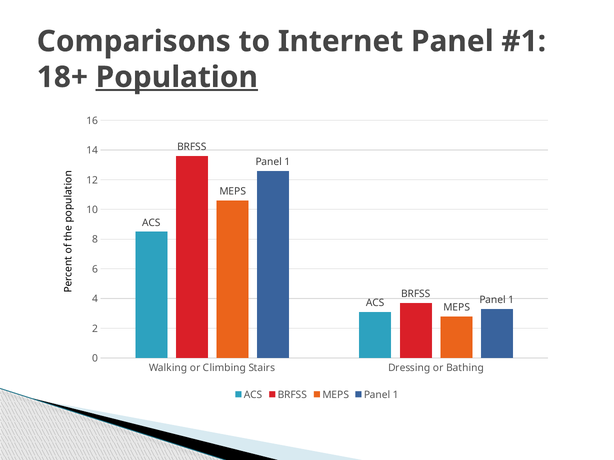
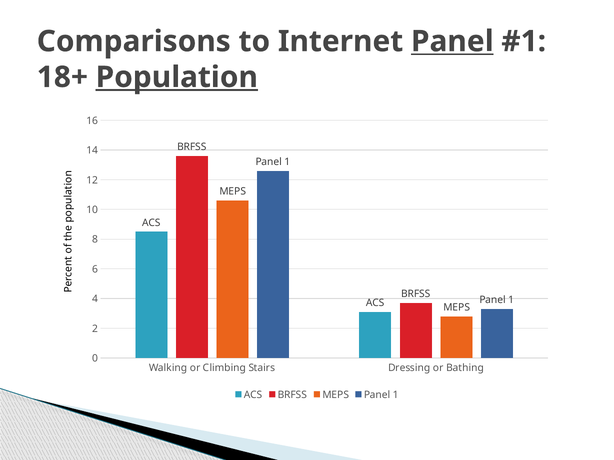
Panel at (452, 41) underline: none -> present
